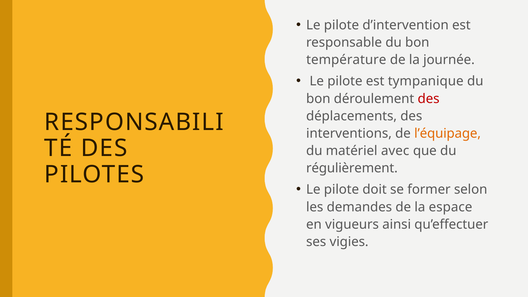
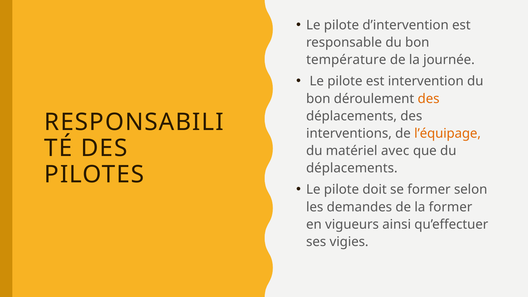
tympanique: tympanique -> intervention
des at (429, 99) colour: red -> orange
régulièrement at (352, 168): régulièrement -> déplacements
la espace: espace -> former
